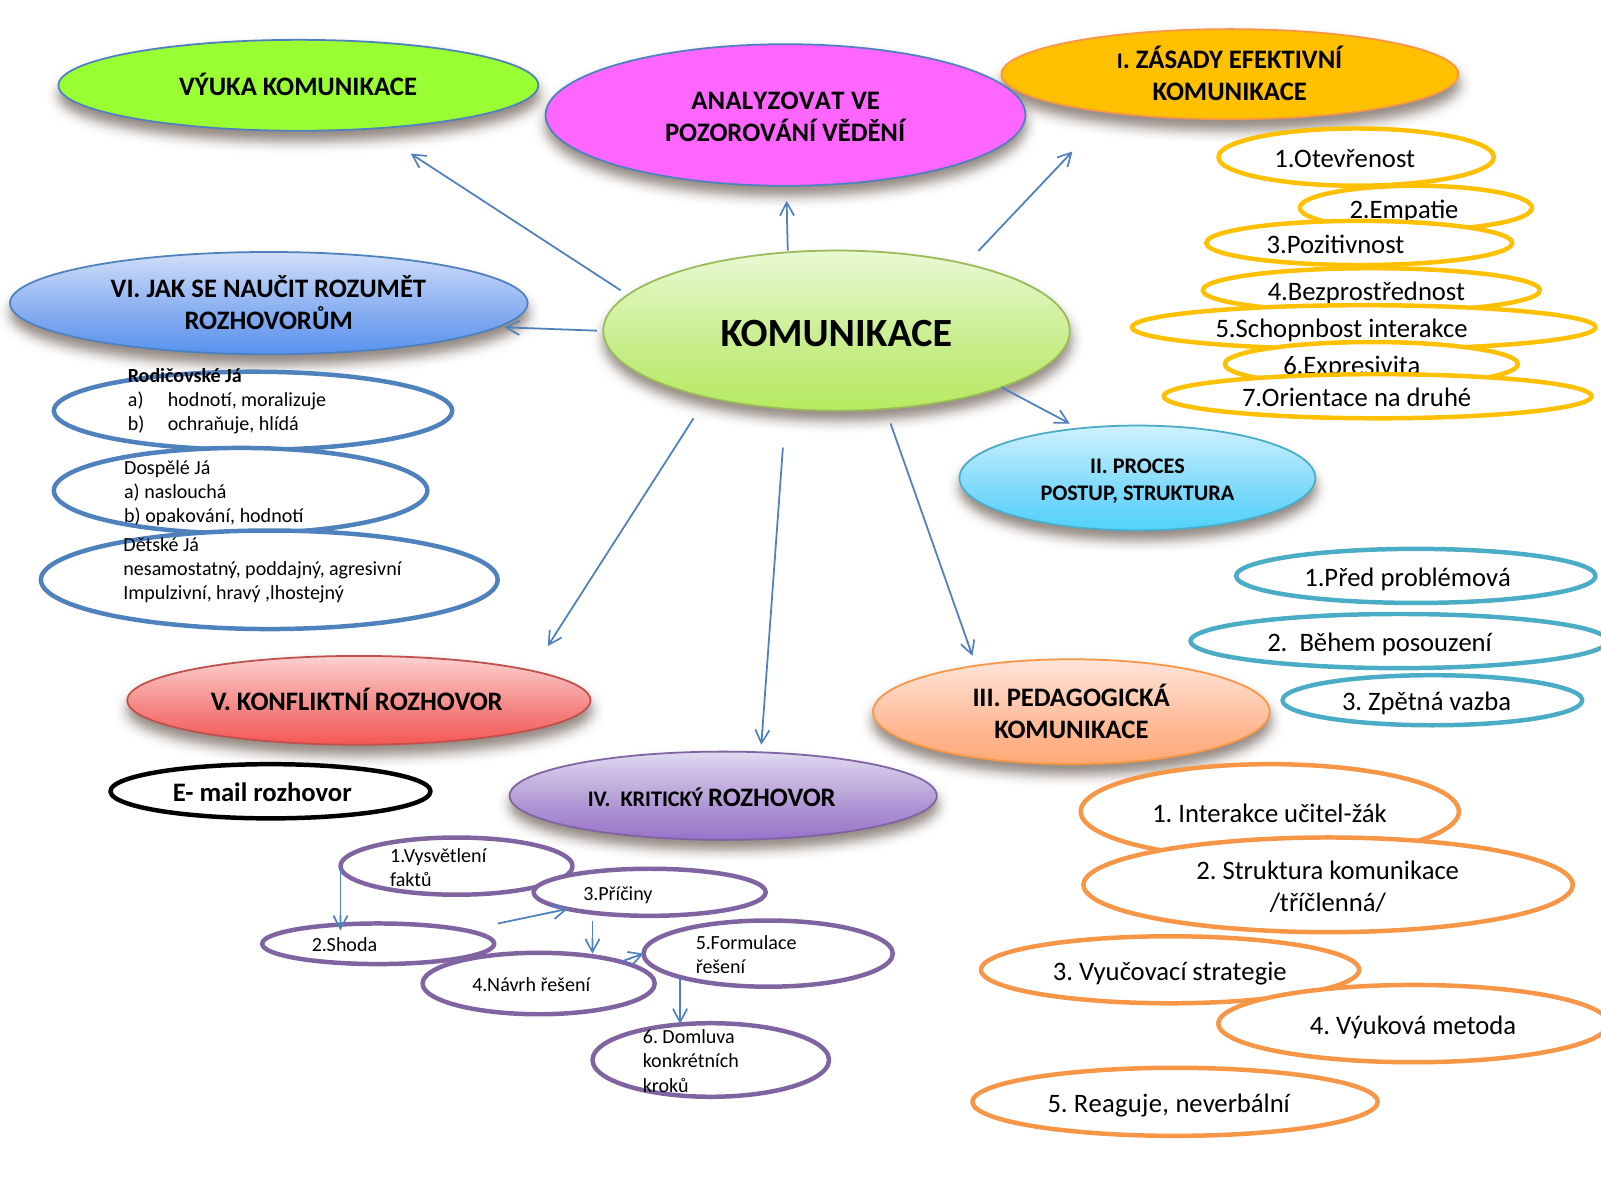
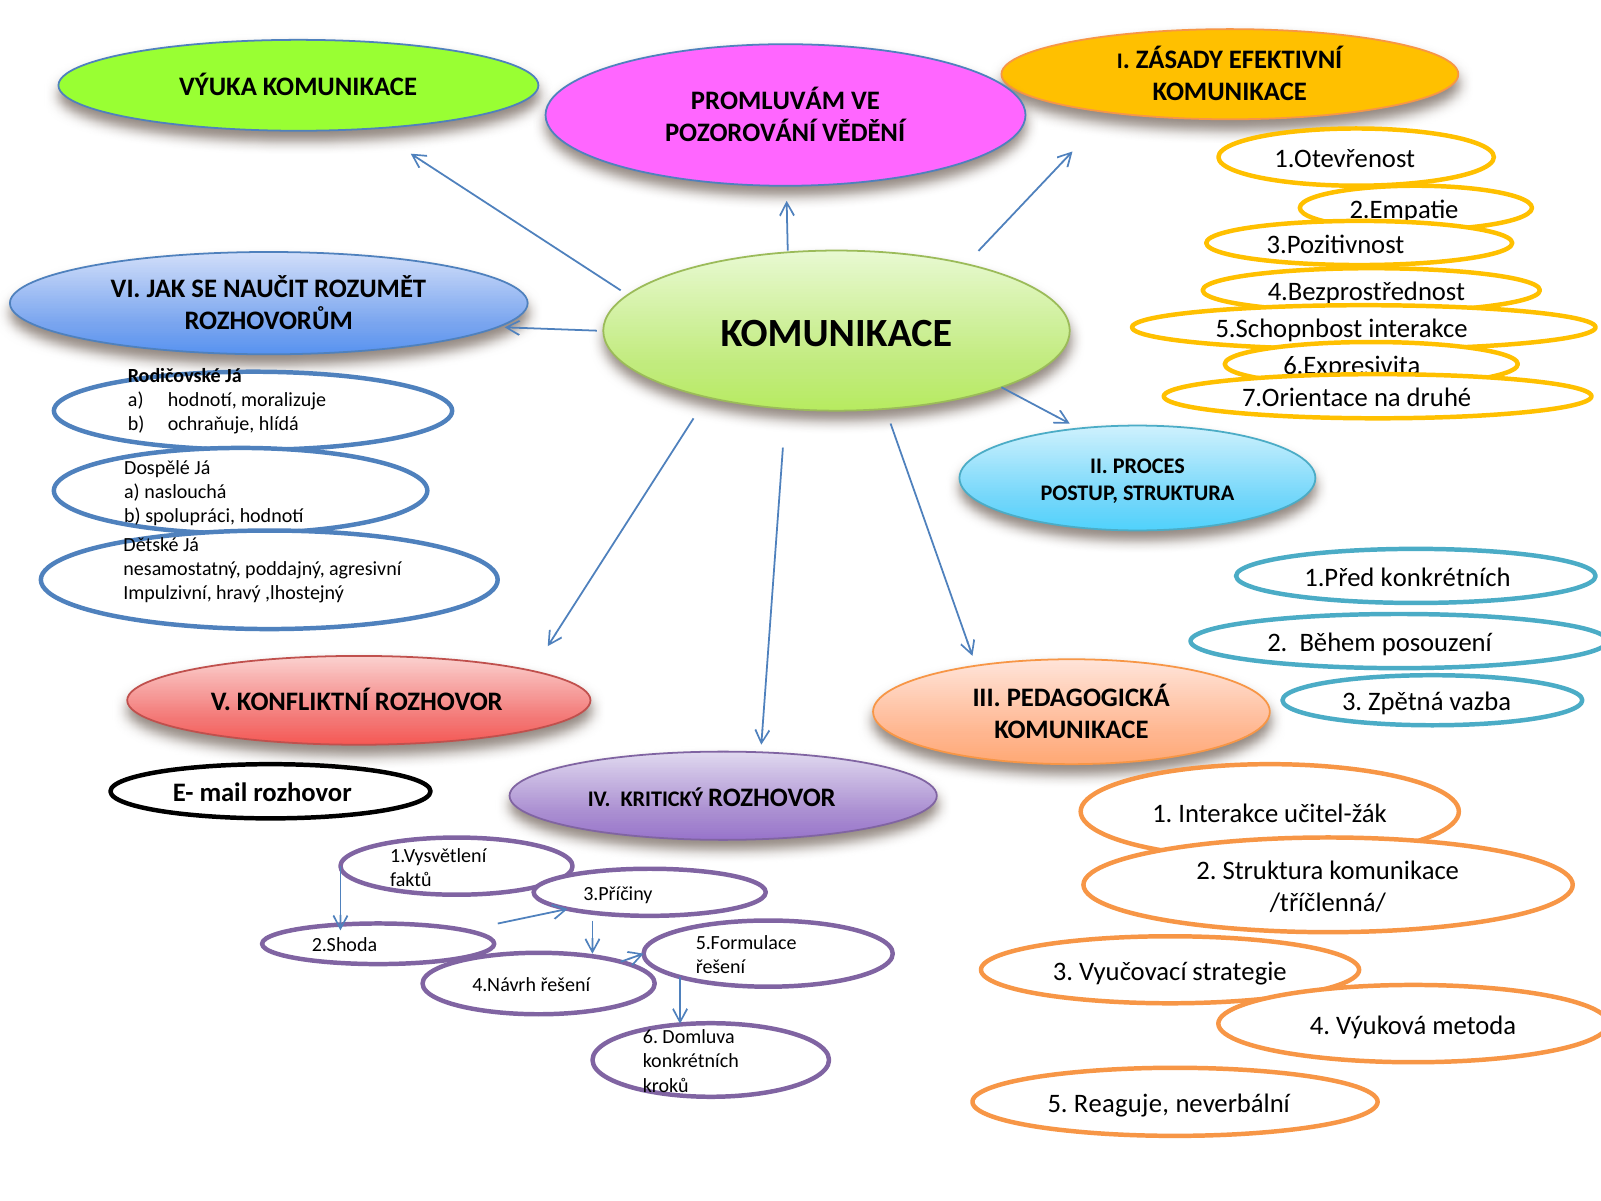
ANALYZOVAT: ANALYZOVAT -> PROMLUVÁM
opakování: opakování -> spolupráci
1.Před problémová: problémová -> konkrétních
